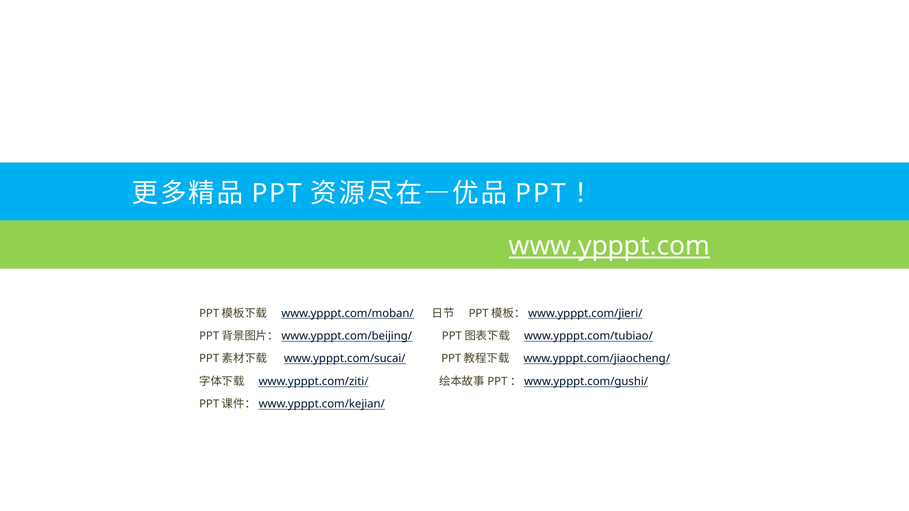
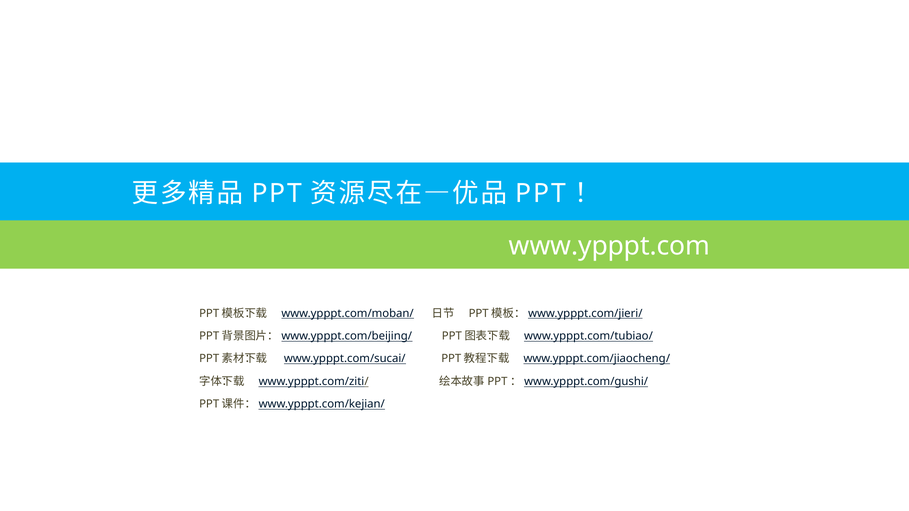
www.ypppt.com underline: present -> none
